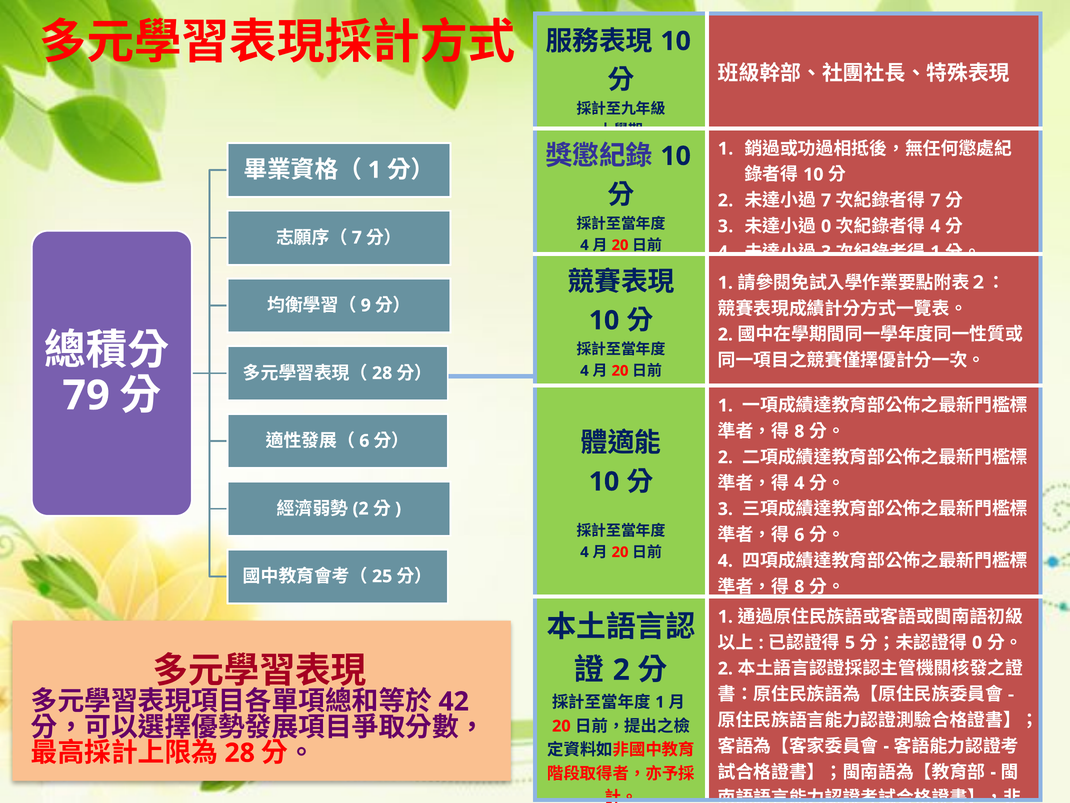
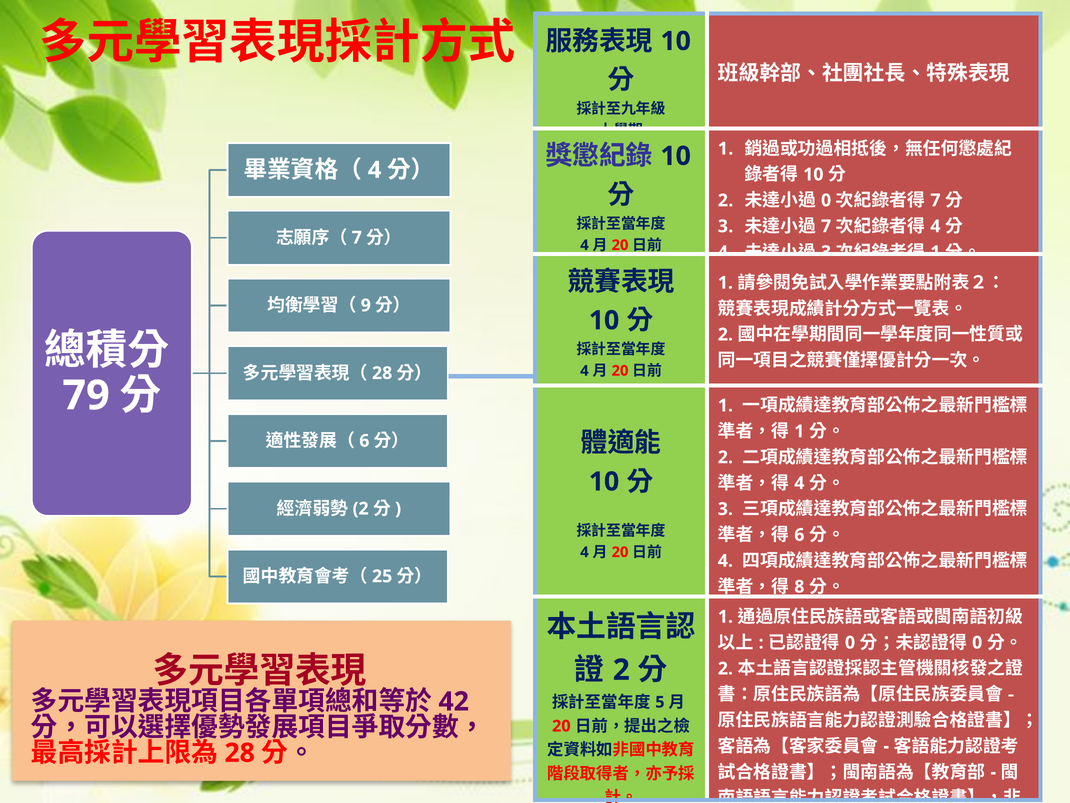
1 at (375, 170): 1 -> 4
7 at (826, 200): 7 -> 0
0 at (826, 226): 0 -> 7
8 at (799, 431): 8 -> 1
5 at (850, 642): 5 -> 0
1 at (660, 702): 1 -> 5
